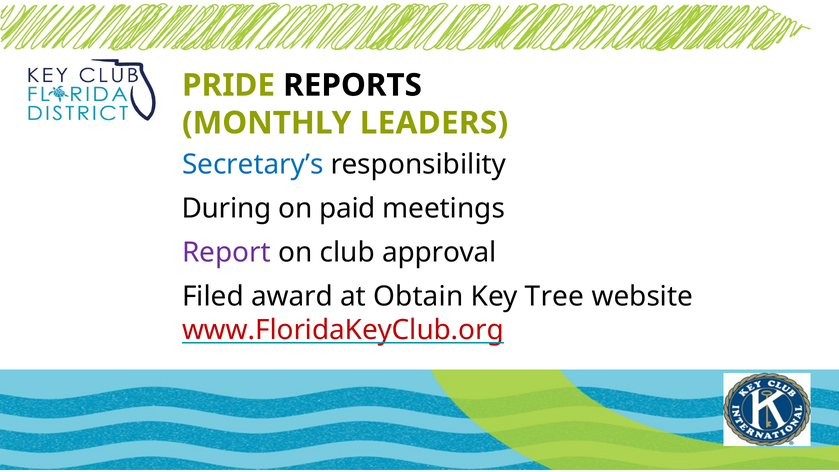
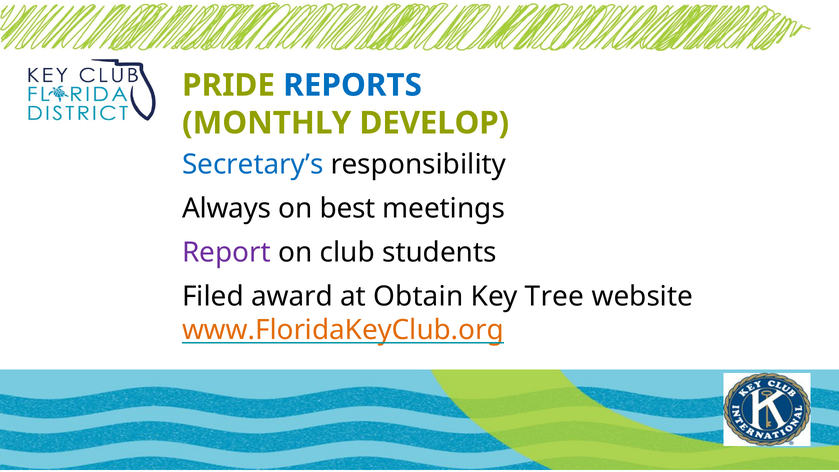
REPORTS colour: black -> blue
LEADERS: LEADERS -> DEVELOP
During: During -> Always
paid: paid -> best
approval: approval -> students
www.FloridaKeyClub.org colour: red -> orange
